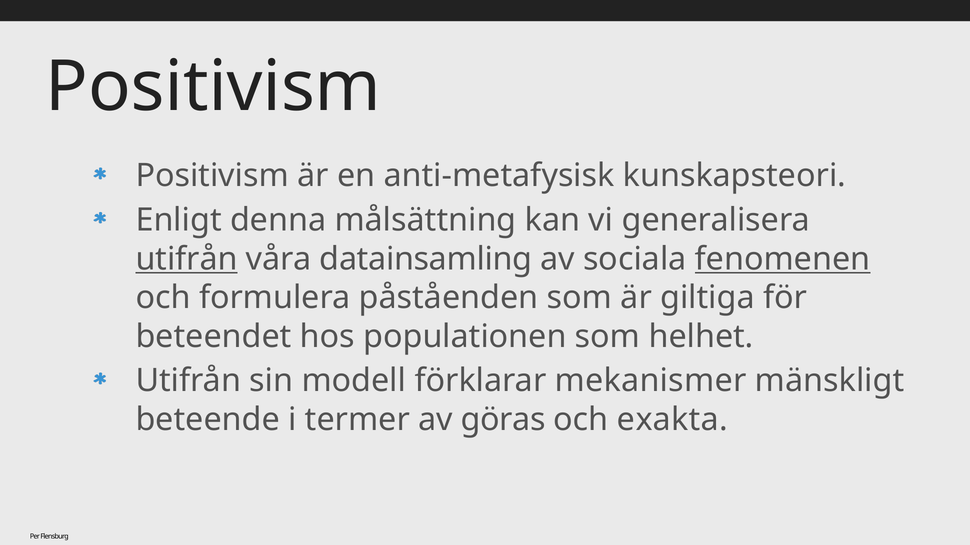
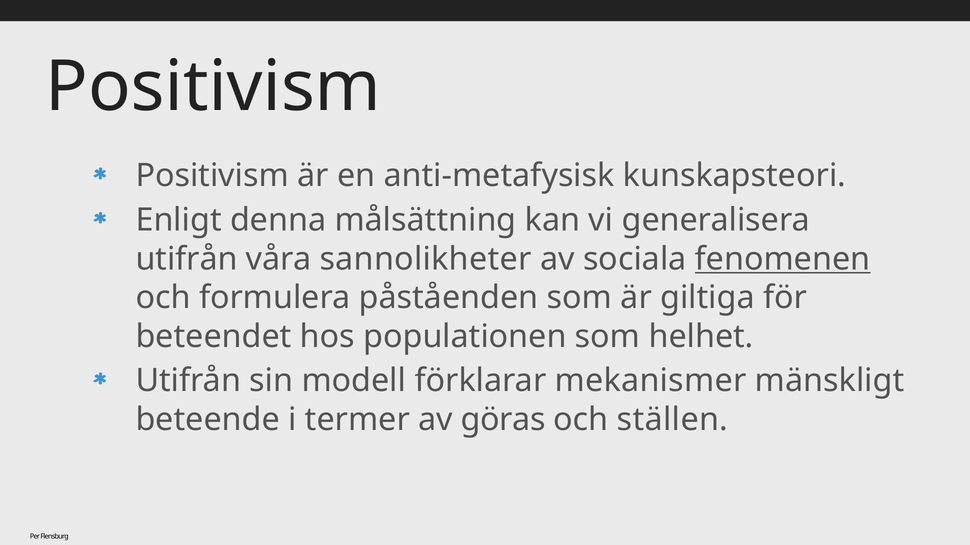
utifrån at (187, 259) underline: present -> none
datainsamling: datainsamling -> sannolikheter
exakta: exakta -> ställen
